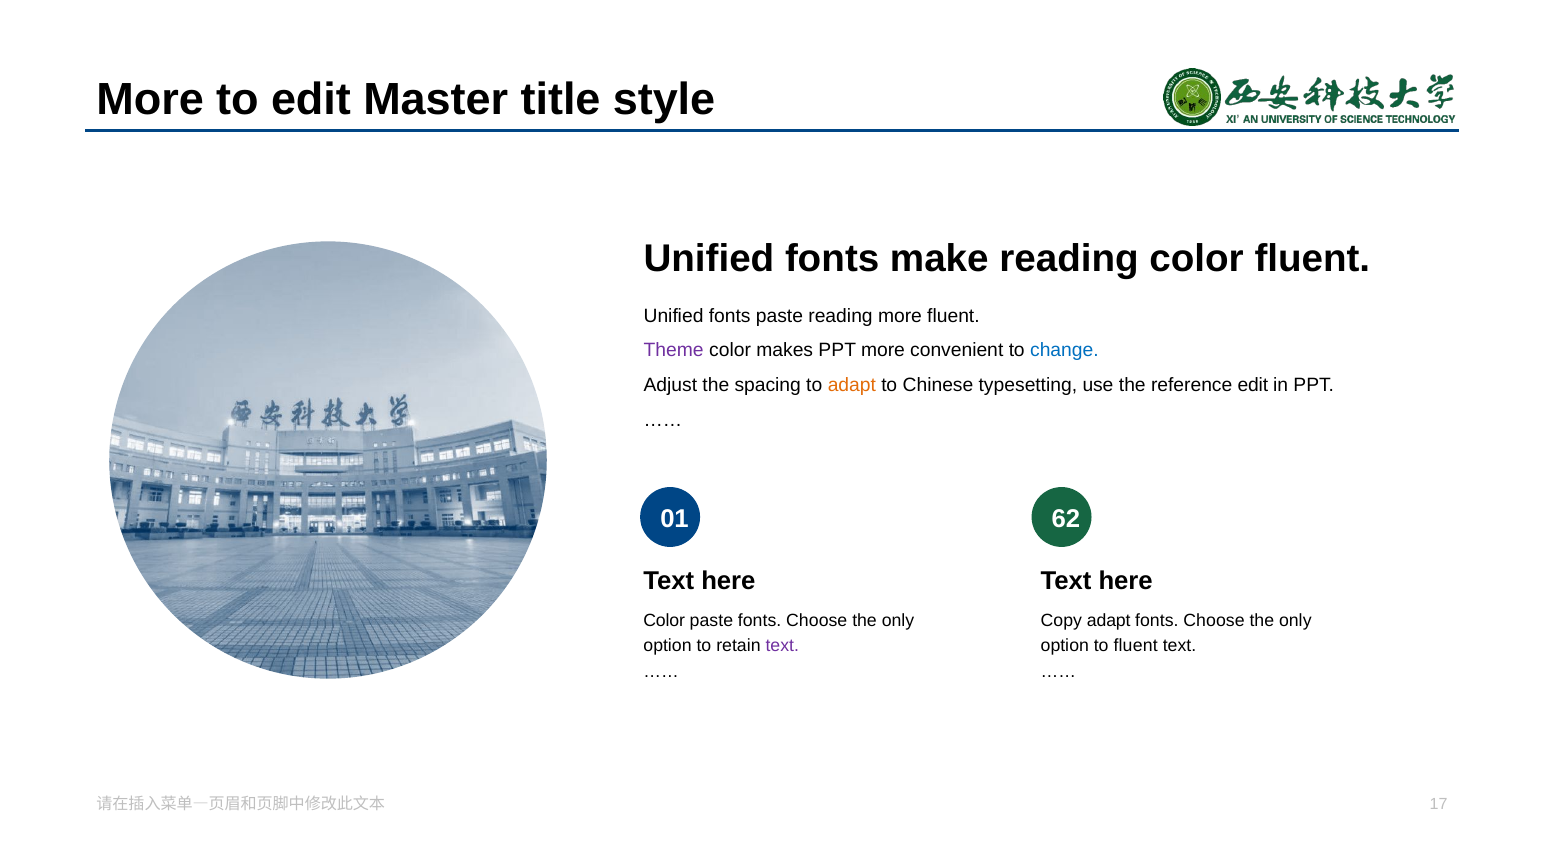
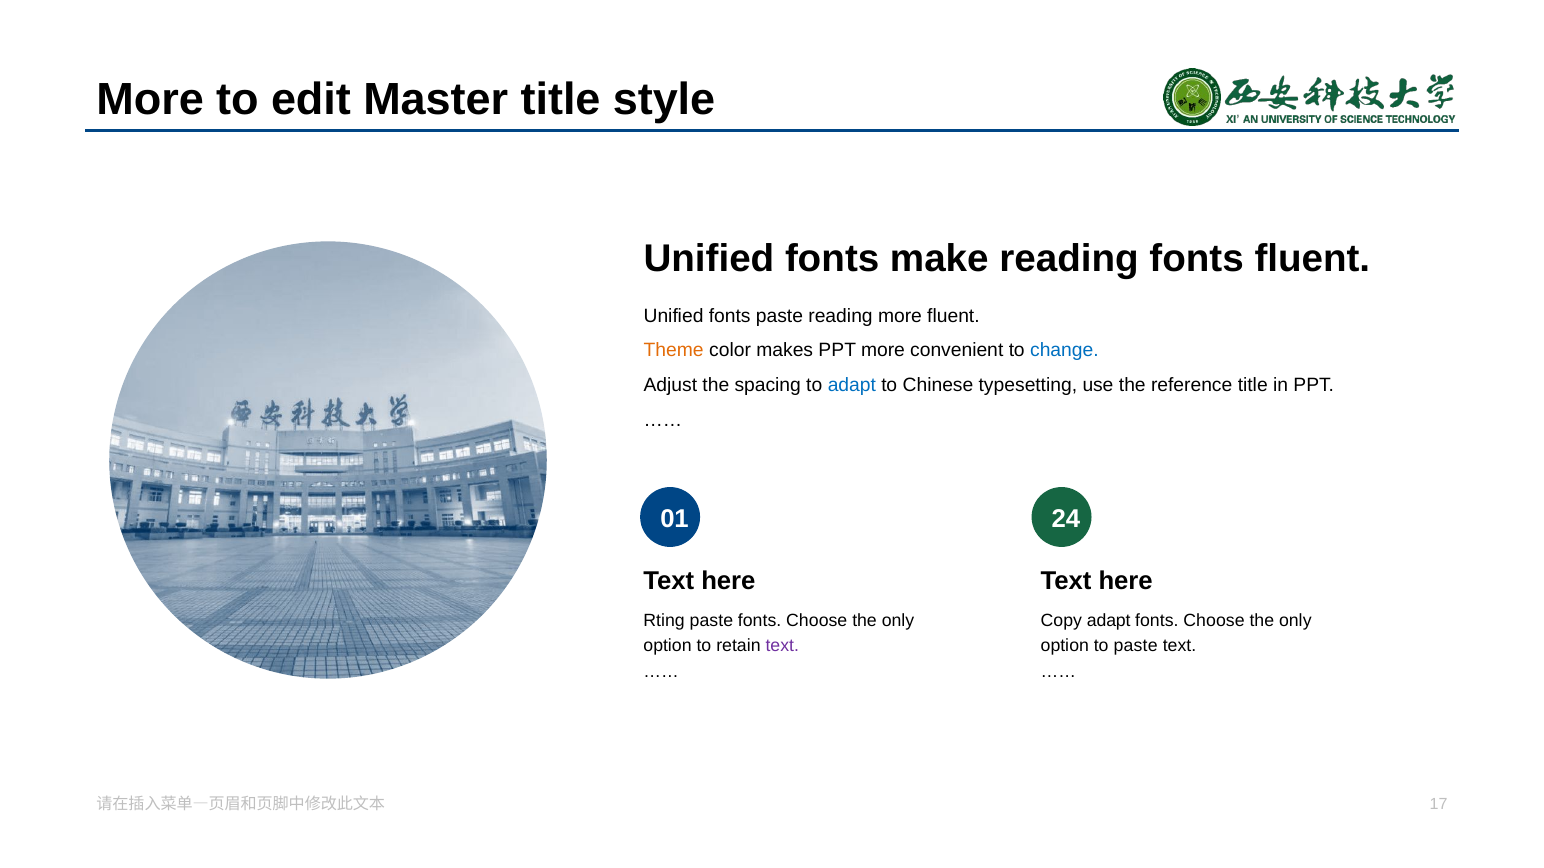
reading color: color -> fonts
Theme colour: purple -> orange
adapt at (852, 385) colour: orange -> blue
reference edit: edit -> title
62: 62 -> 24
Color at (664, 621): Color -> Rting
to fluent: fluent -> paste
